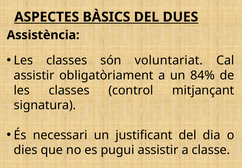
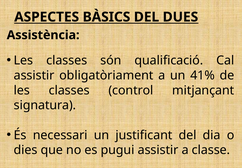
voluntariat: voluntariat -> qualificació
84%: 84% -> 41%
